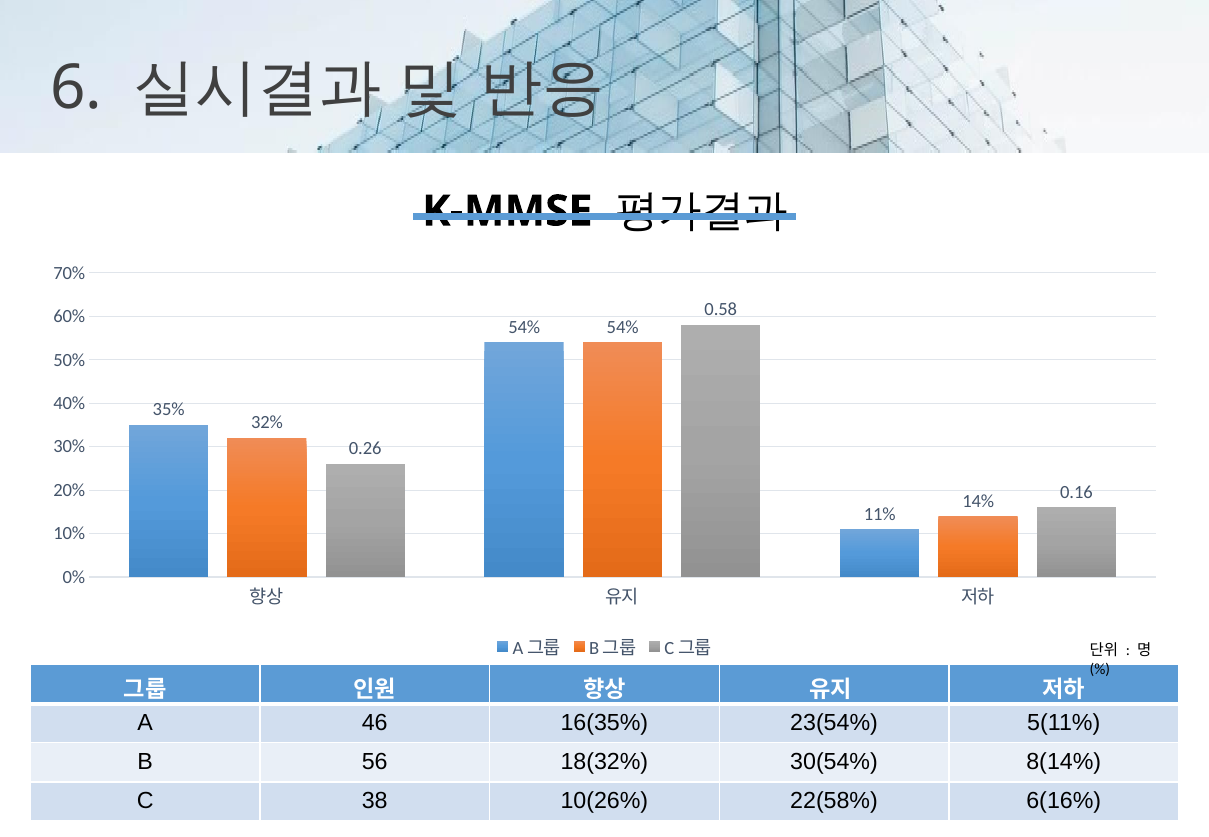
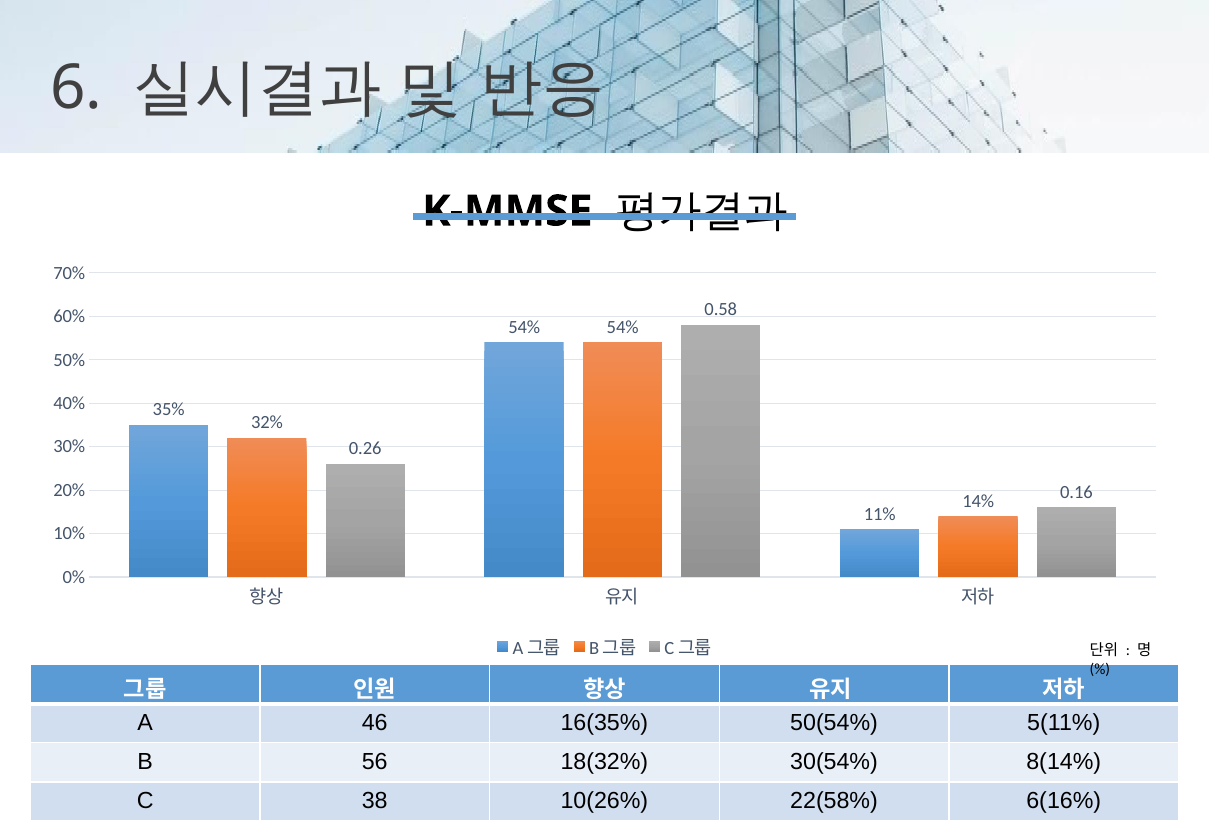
23(54%: 23(54% -> 50(54%
